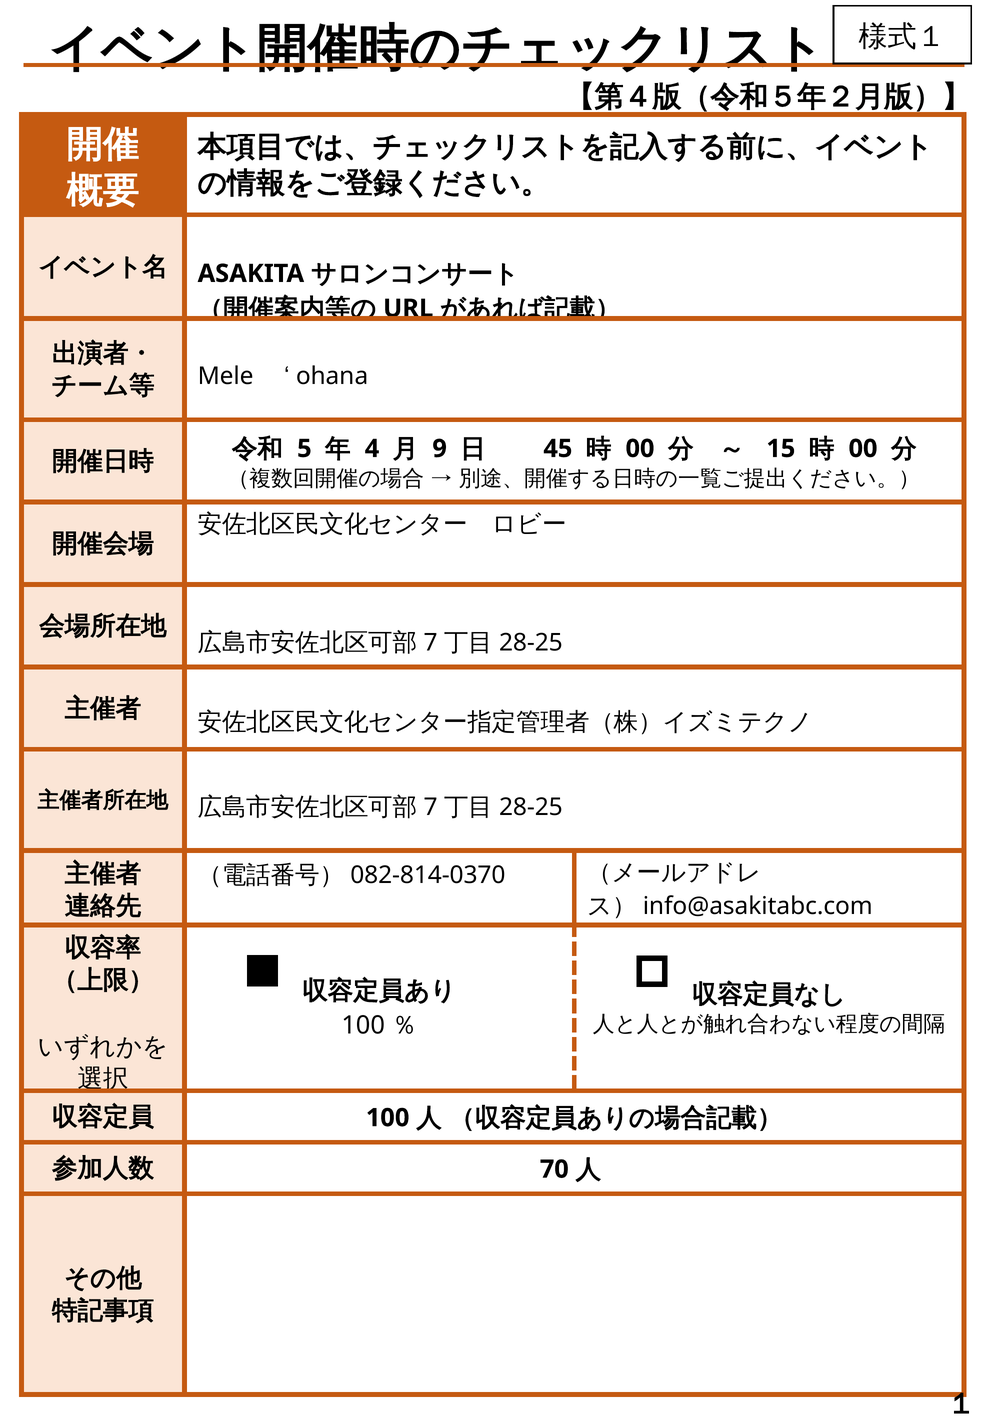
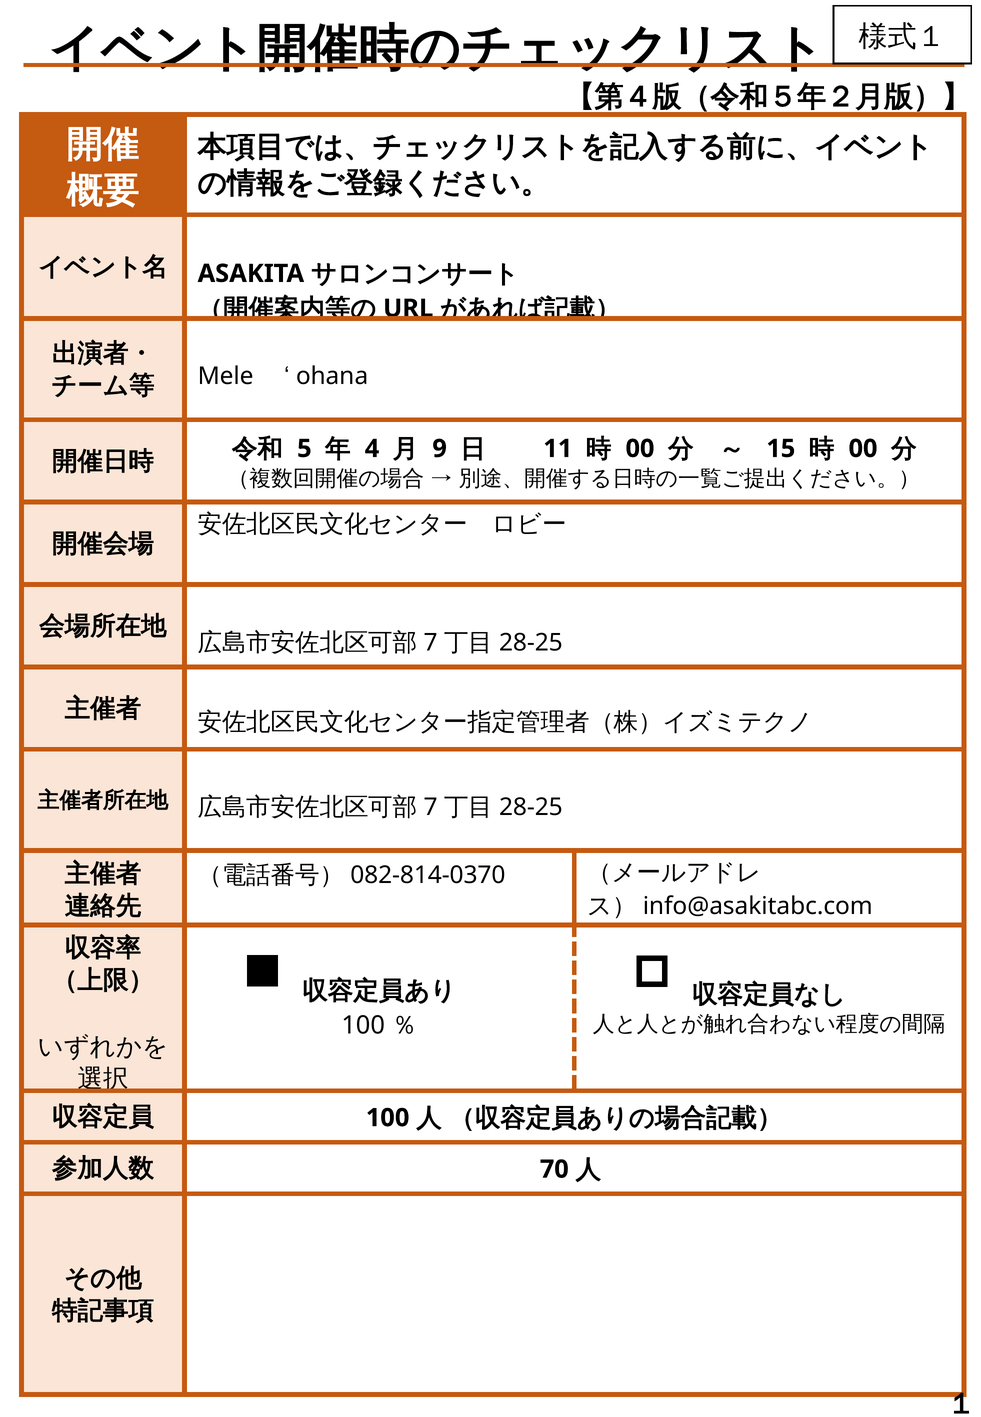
45: 45 -> 11
